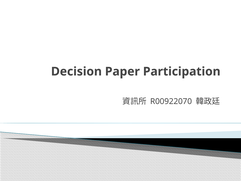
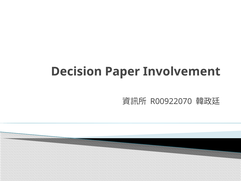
Participation: Participation -> Involvement
